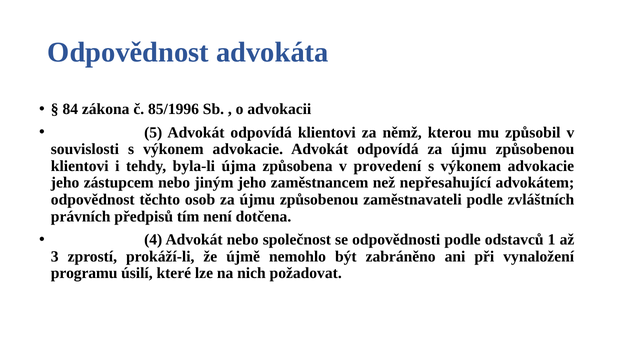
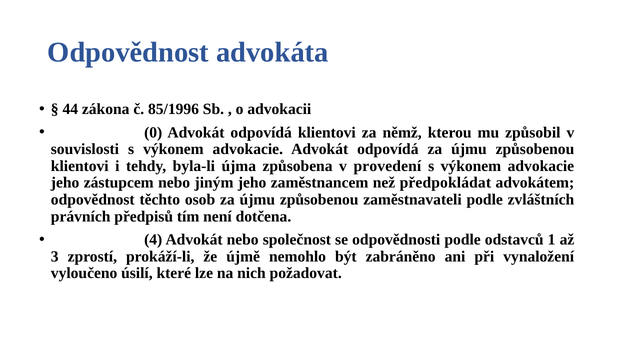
84: 84 -> 44
5: 5 -> 0
nepřesahující: nepřesahující -> předpokládat
programu: programu -> vyloučeno
